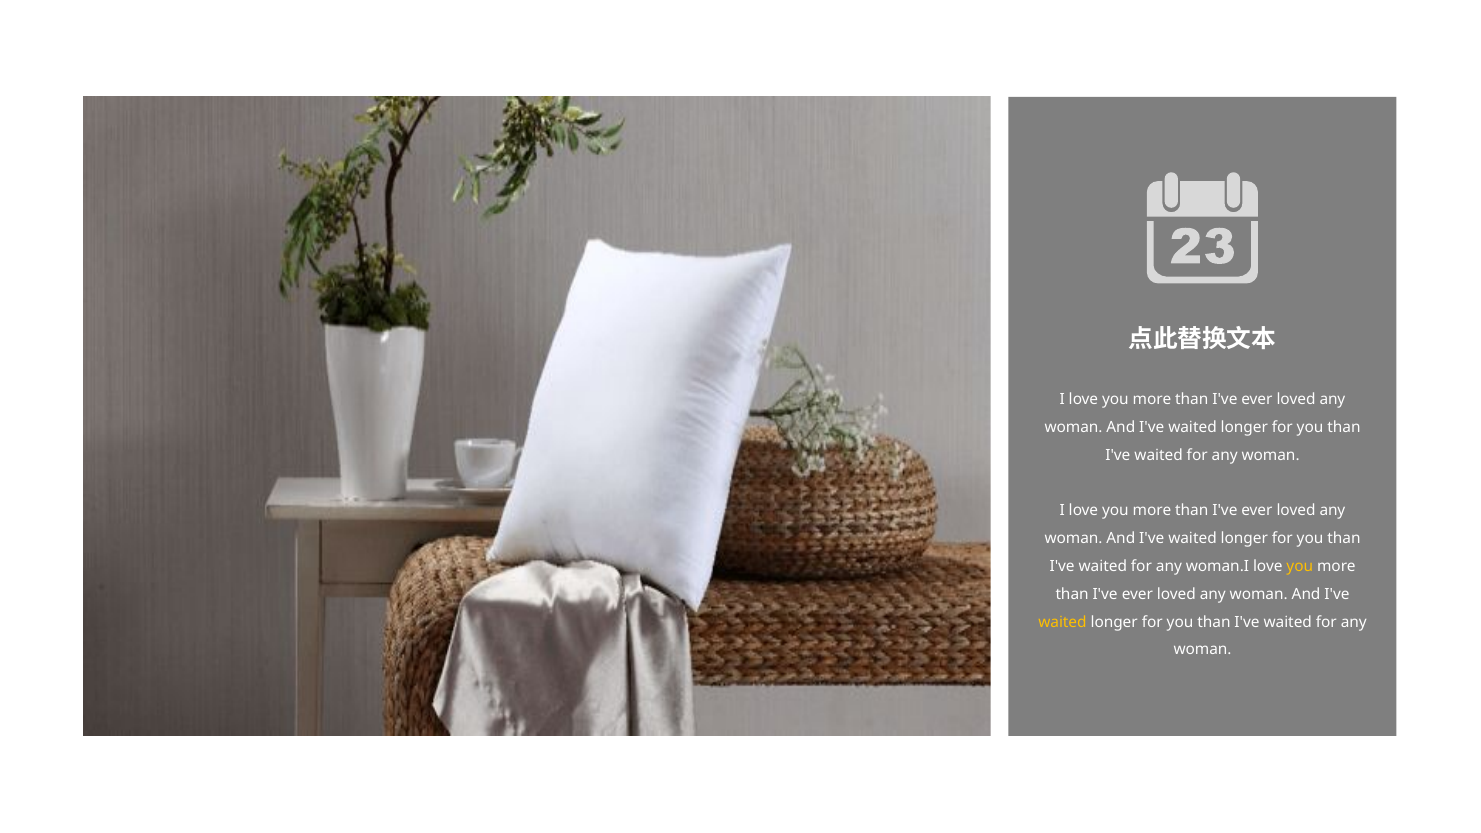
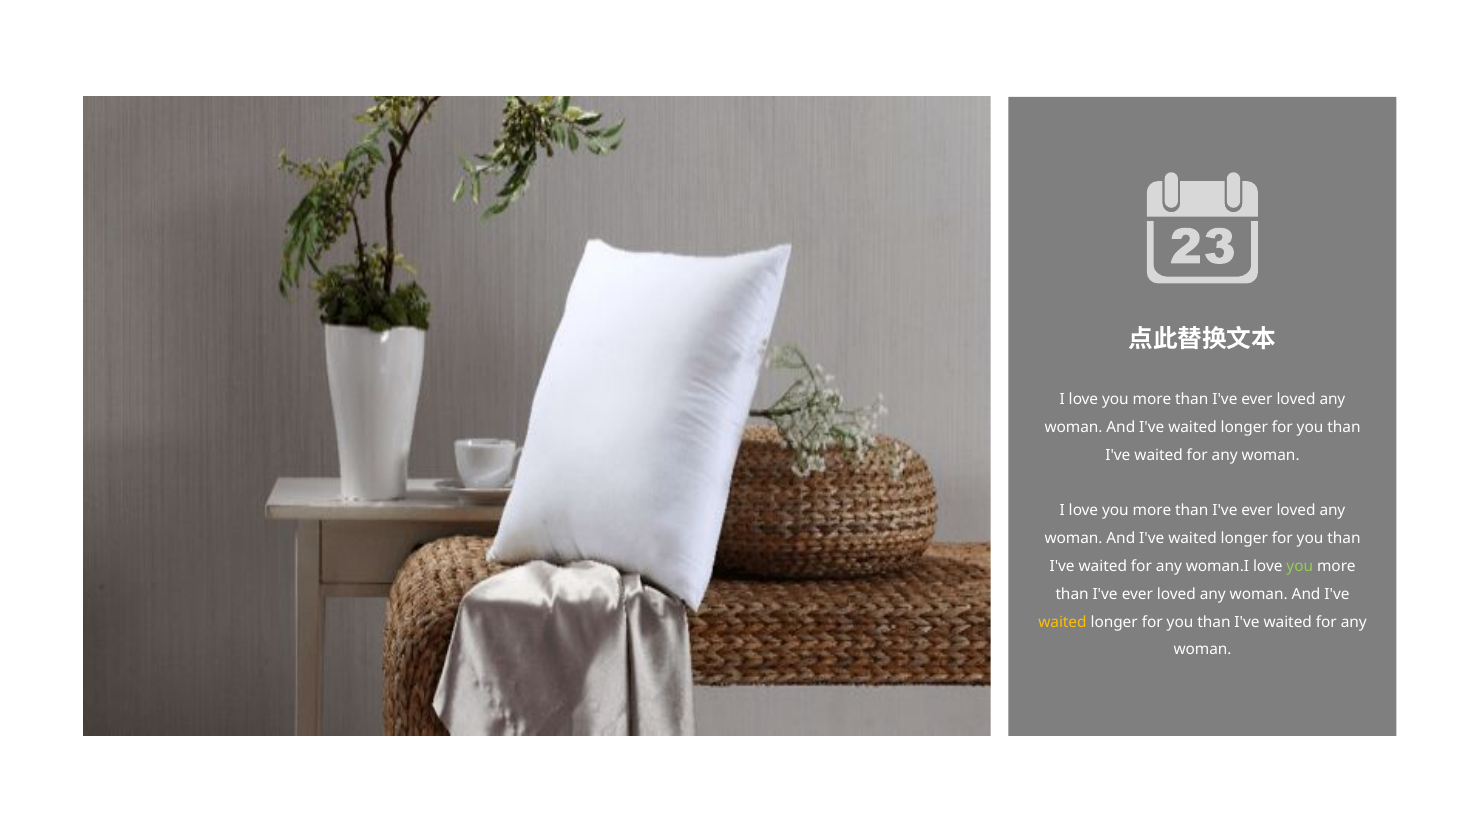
you at (1300, 566) colour: yellow -> light green
